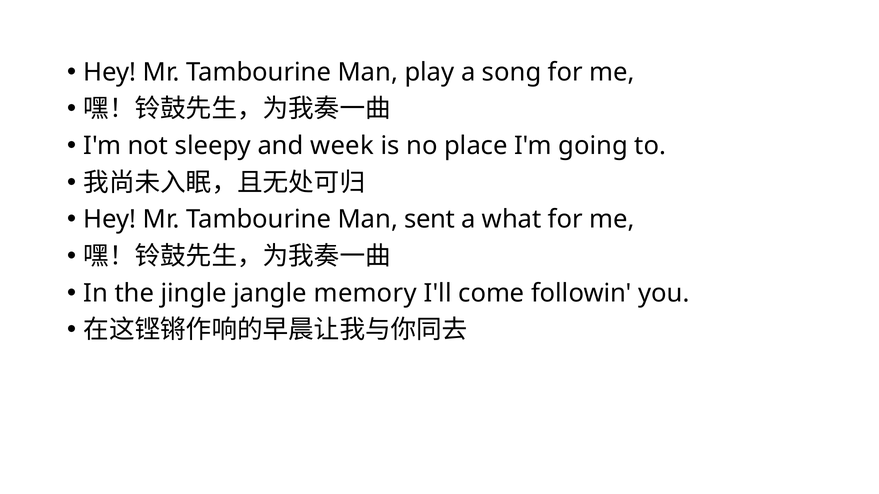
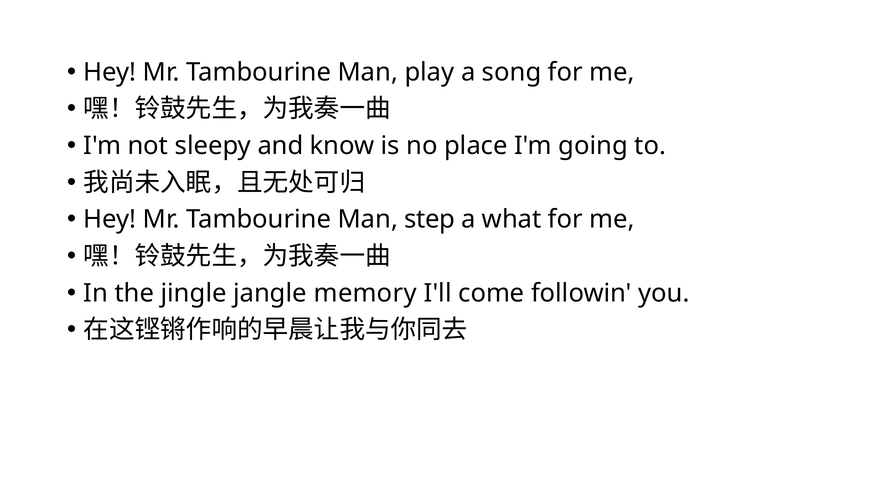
week: week -> know
sent: sent -> step
